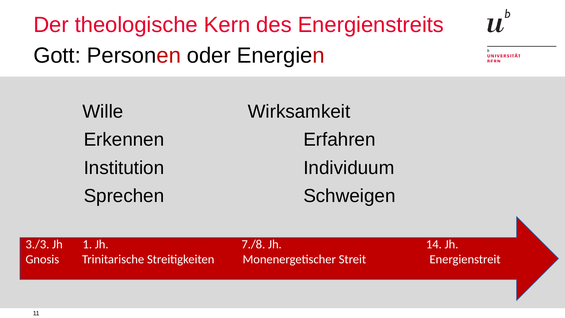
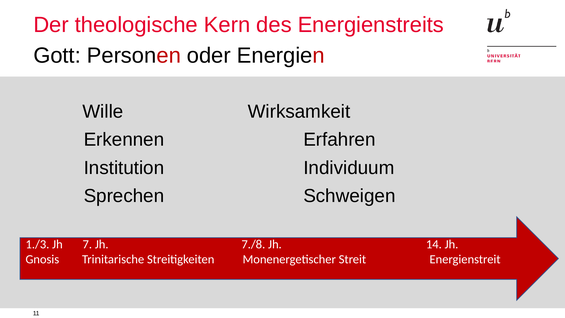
3./3: 3./3 -> 1./3
1: 1 -> 7
